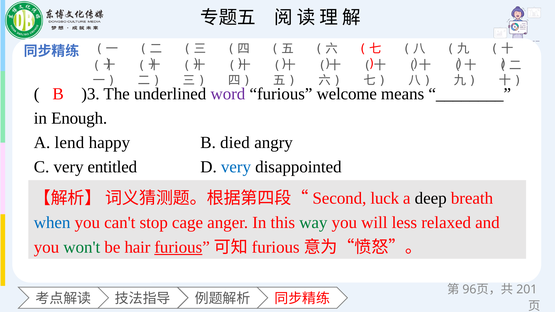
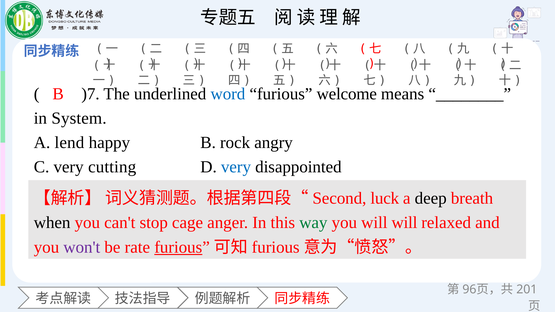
)3: )3 -> )7
word colour: purple -> blue
Enough: Enough -> System
died: died -> rock
entitled: entitled -> cutting
when colour: blue -> black
will less: less -> will
won't colour: green -> purple
hair: hair -> rate
